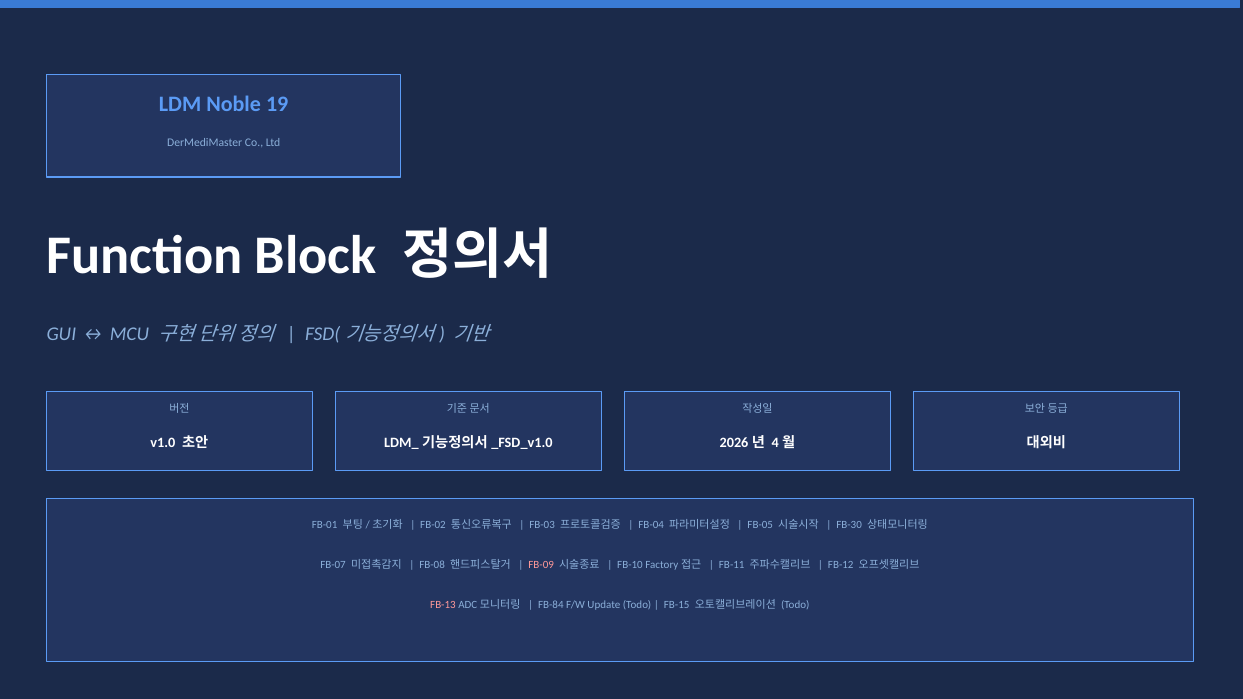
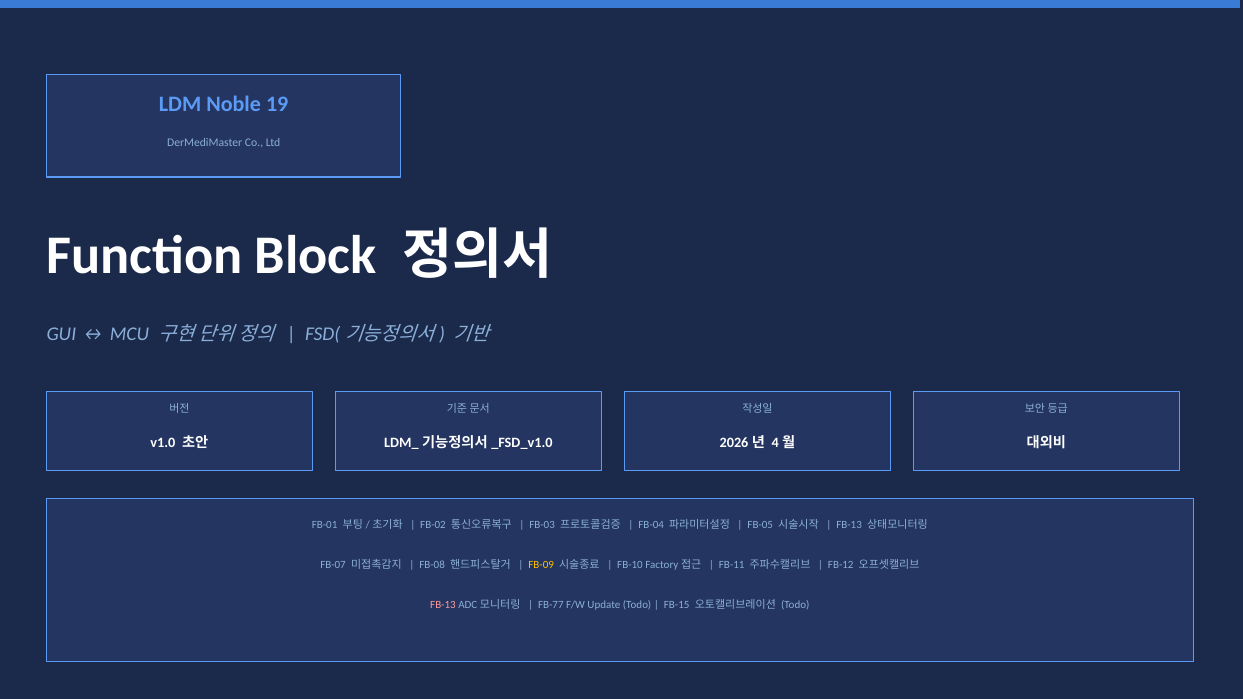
FB-30 at (849, 525): FB-30 -> FB-13
FB-09 colour: pink -> yellow
FB-84: FB-84 -> FB-77
